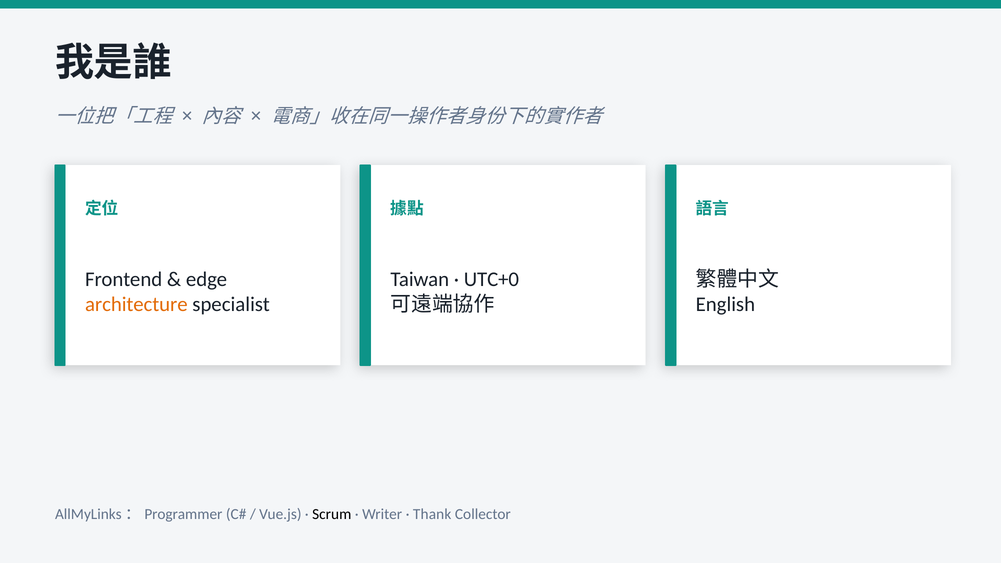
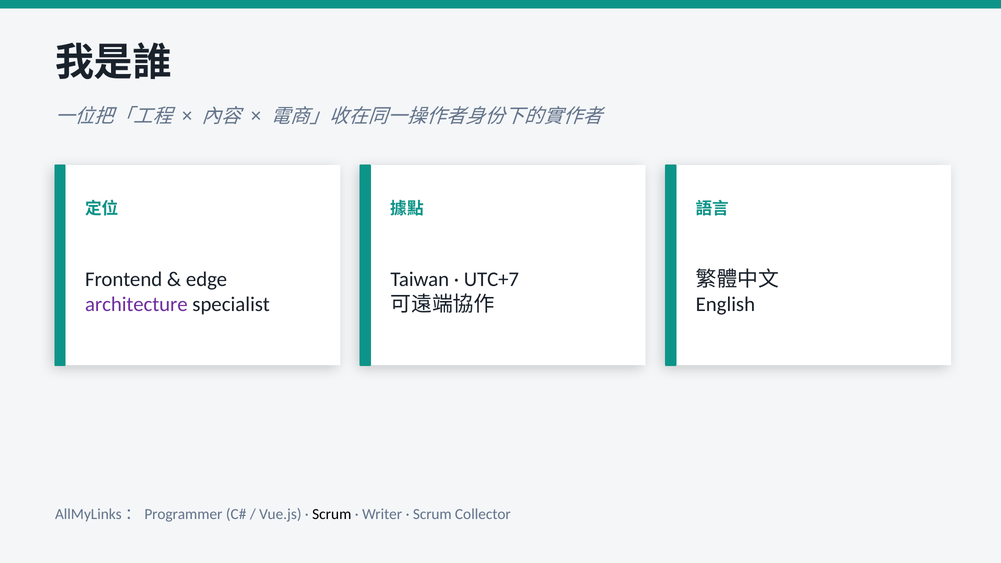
UTC+0: UTC+0 -> UTC+7
architecture colour: orange -> purple
Thank at (432, 514): Thank -> Scrum
